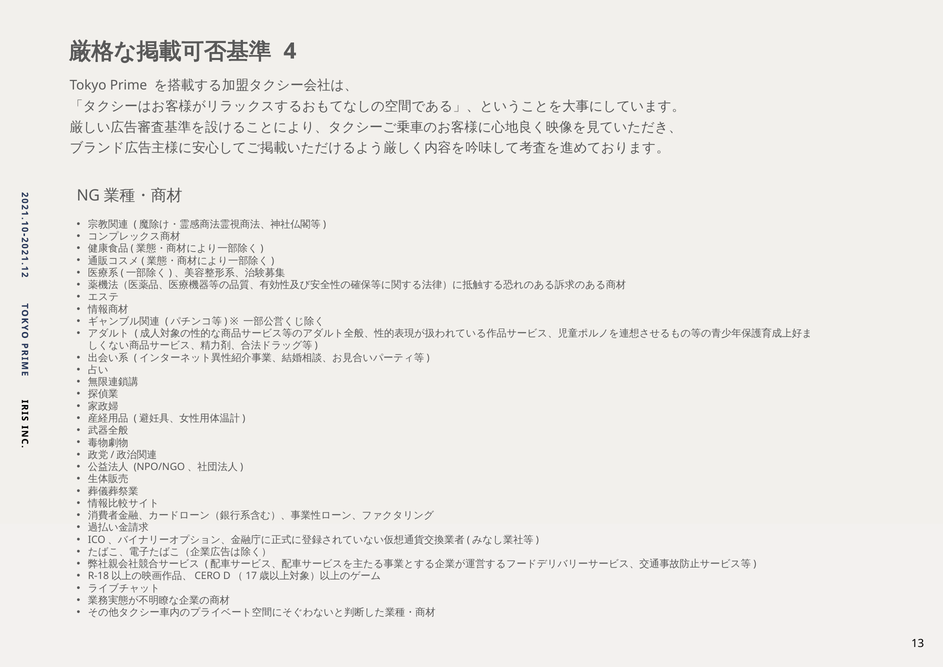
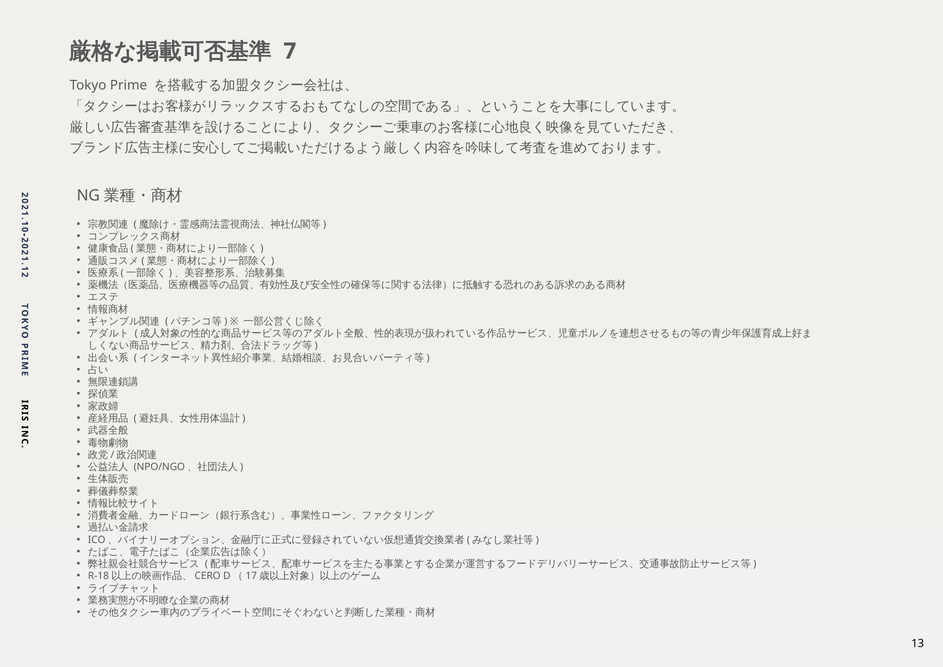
4: 4 -> 7
